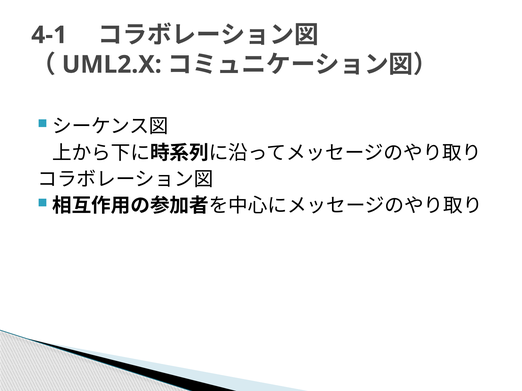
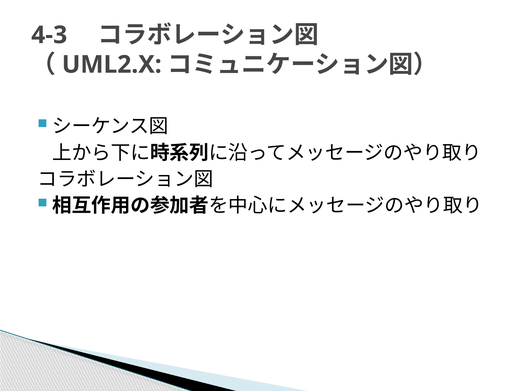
4‐1: 4‐1 -> 4‐3
